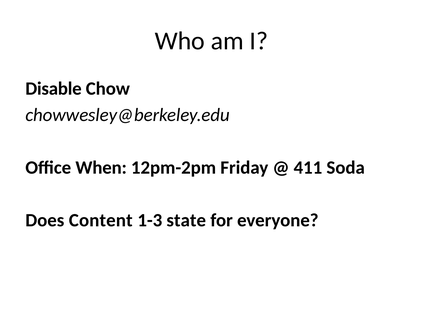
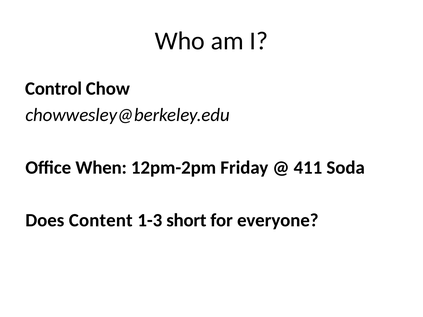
Disable: Disable -> Control
state: state -> short
